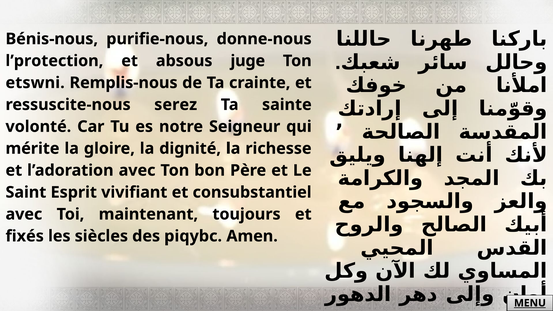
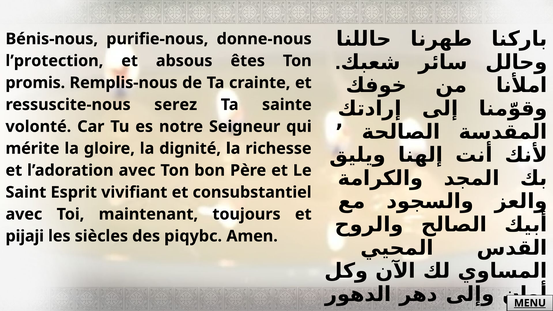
juge: juge -> êtes
etswni: etswni -> promis
fixés: fixés -> pijaji
